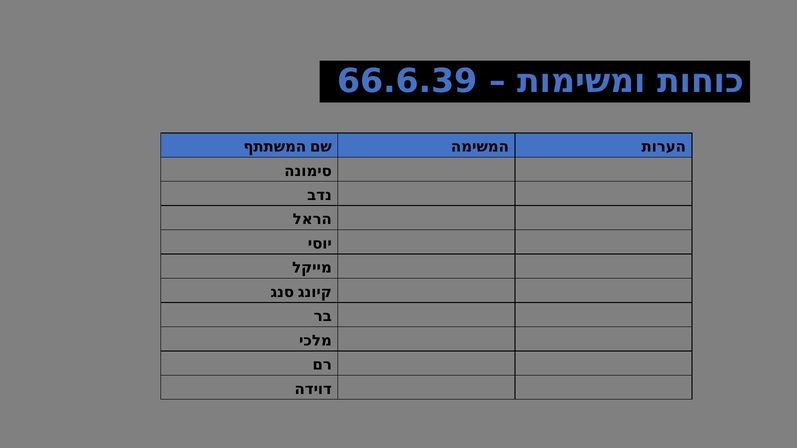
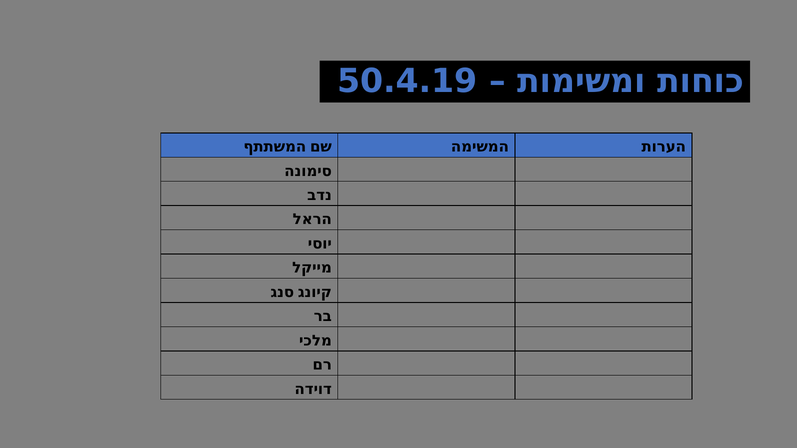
66.6.39: 66.6.39 -> 50.4.19
